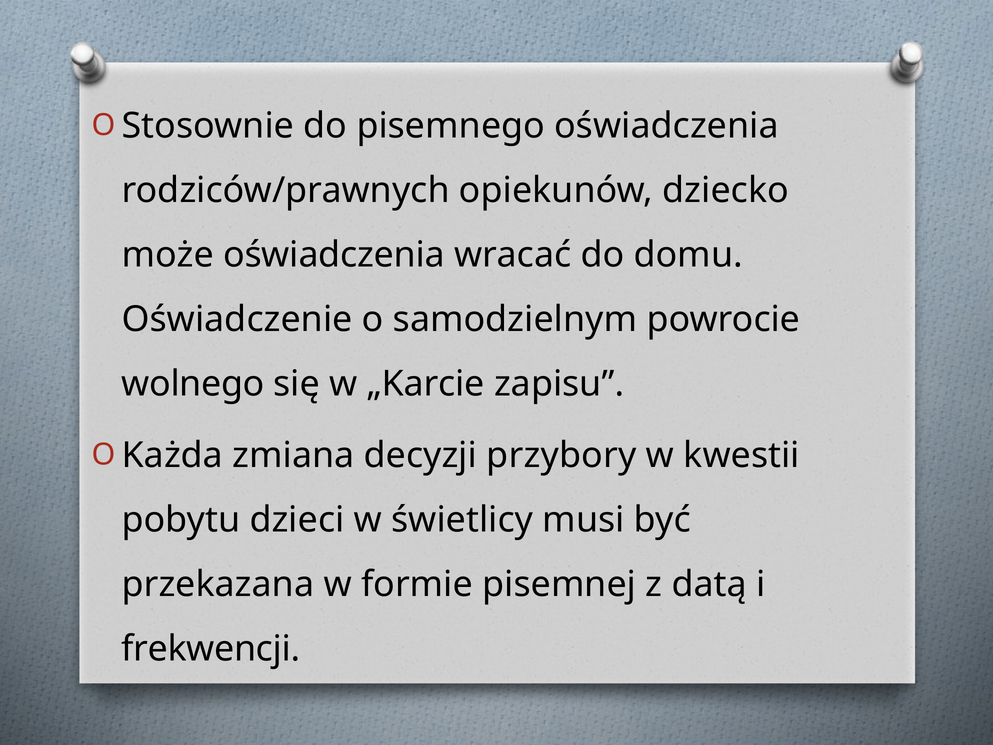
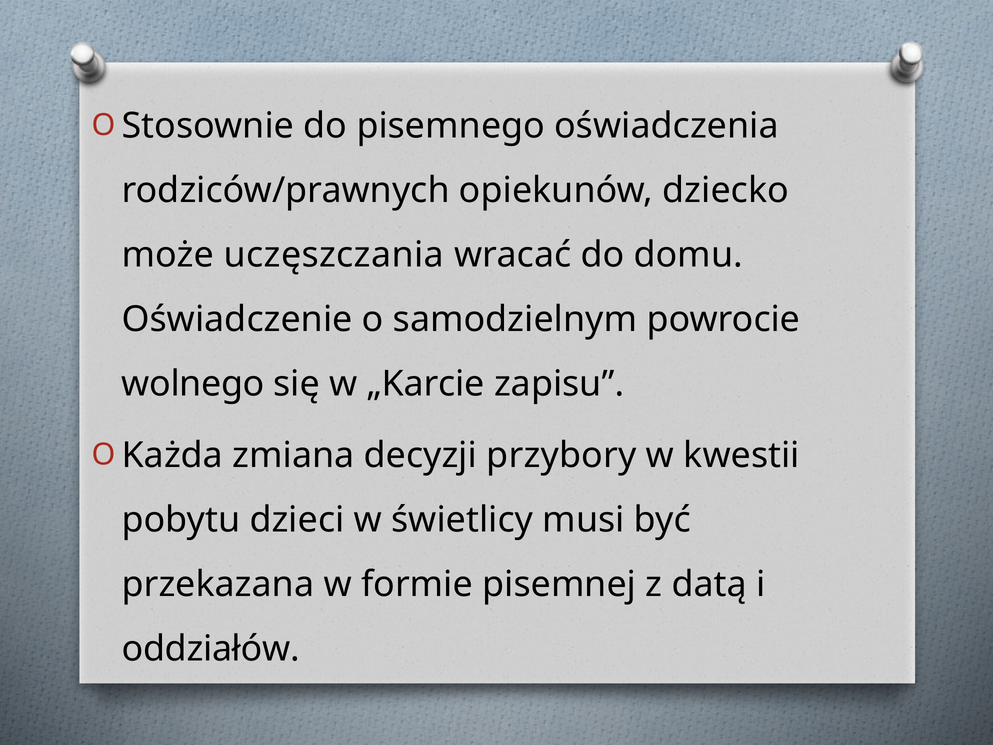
może oświadczenia: oświadczenia -> uczęszczania
frekwencji: frekwencji -> oddziałów
